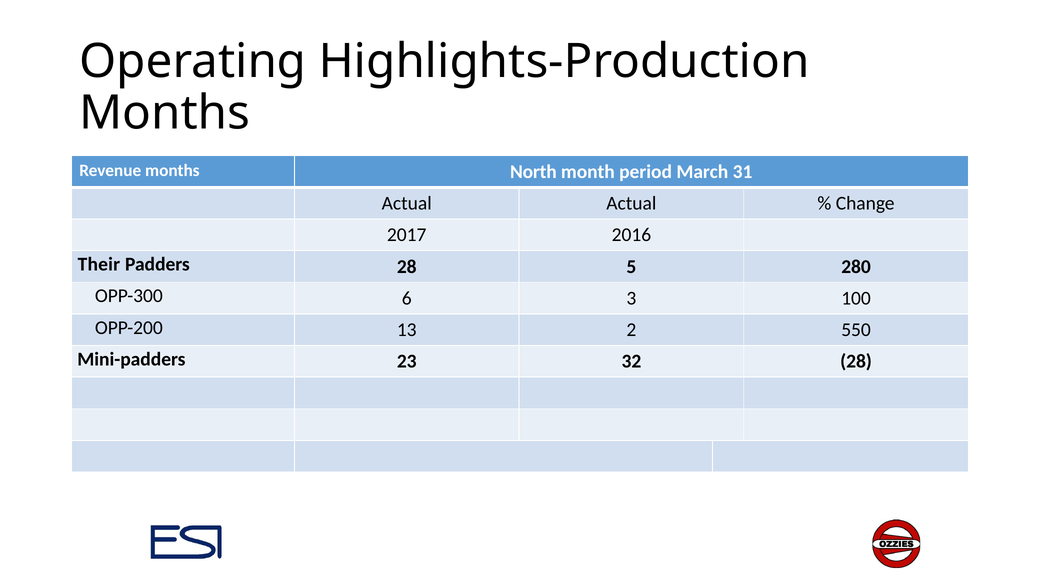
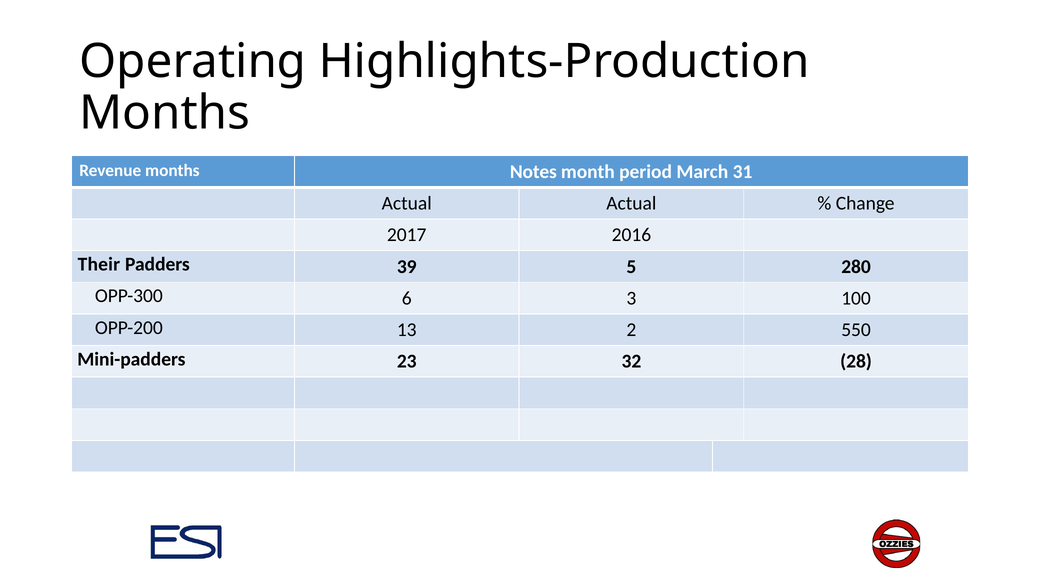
North: North -> Notes
Padders 28: 28 -> 39
